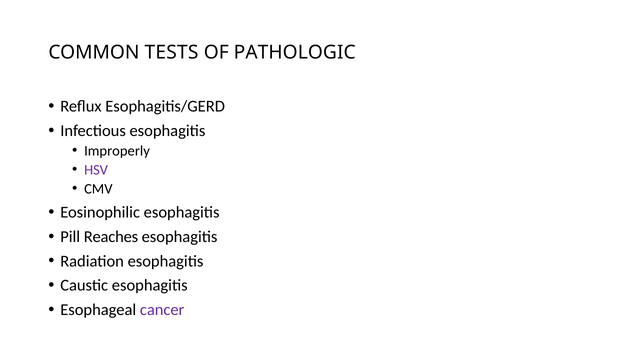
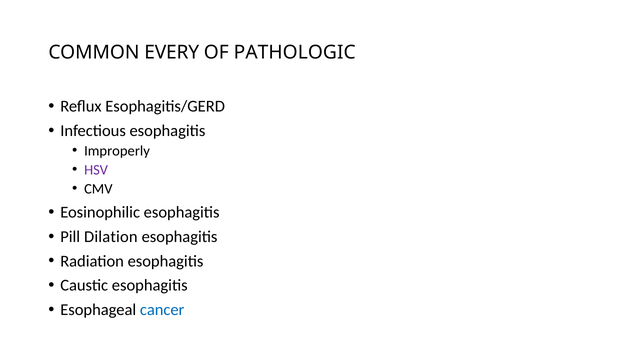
TESTS: TESTS -> EVERY
Reaches: Reaches -> Dilation
cancer colour: purple -> blue
